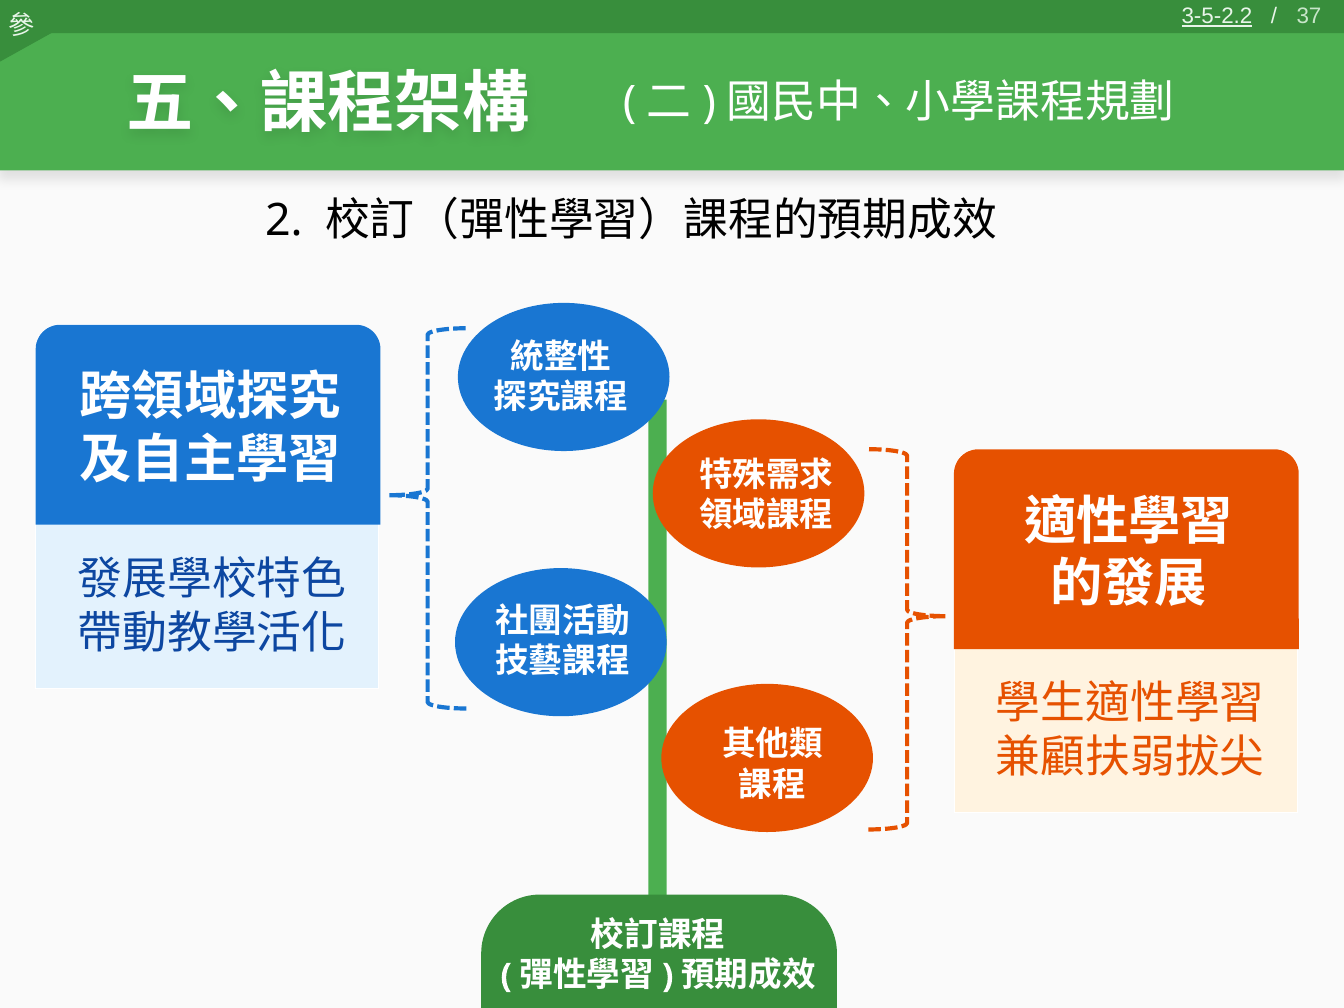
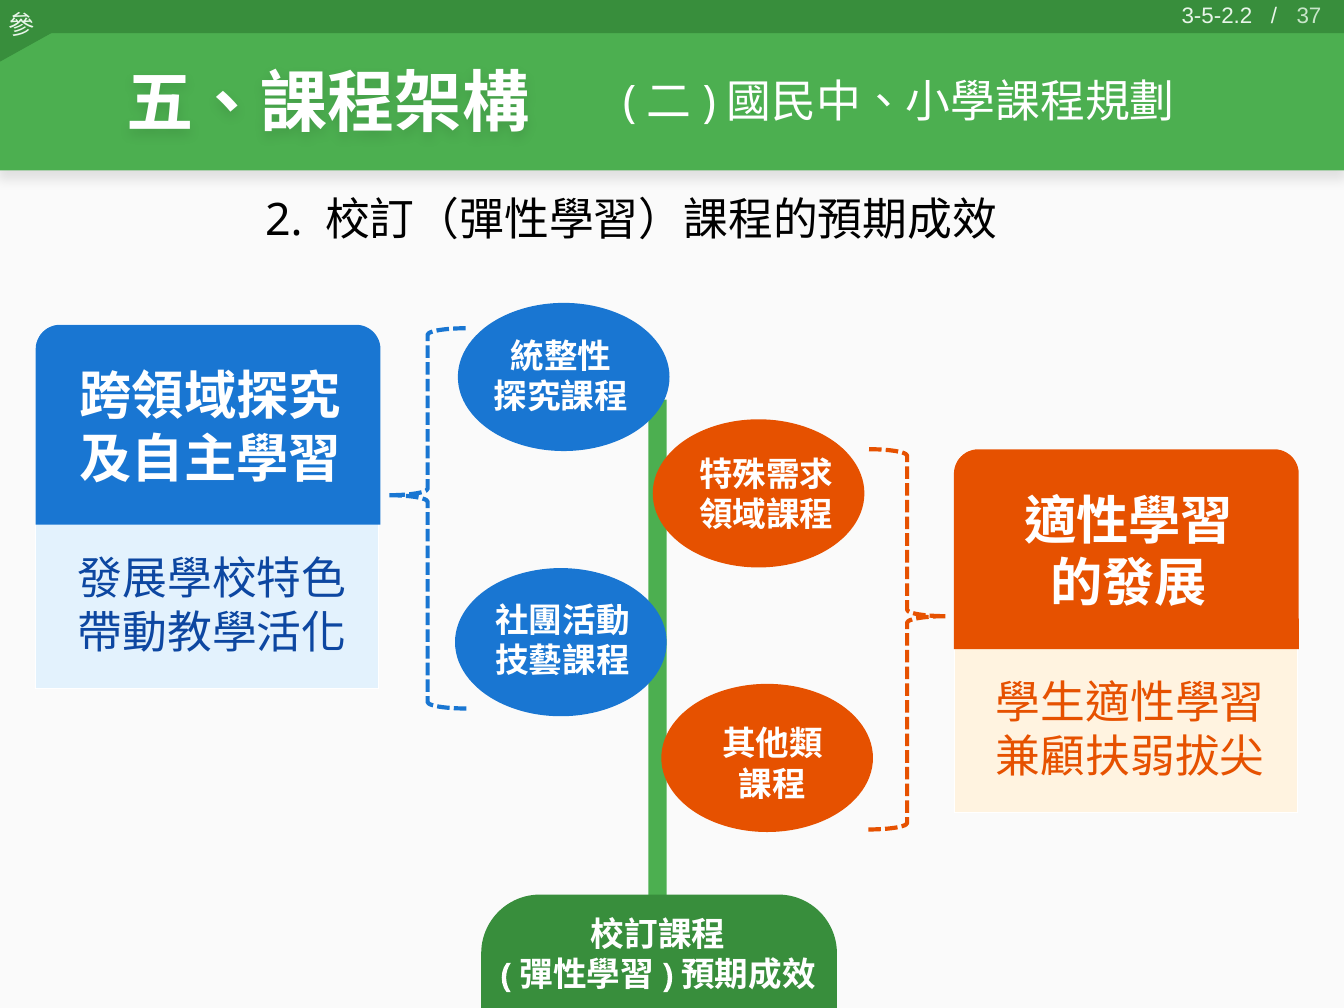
3-5-2.2 underline: present -> none
